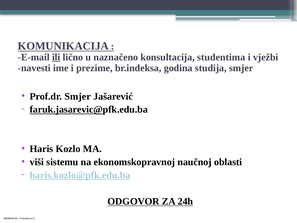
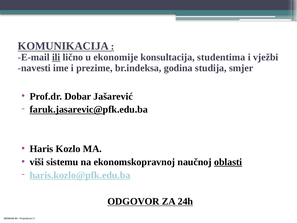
naznačeno: naznačeno -> ekonomije
Prof.dr Smjer: Smjer -> Dobar
oblasti underline: none -> present
